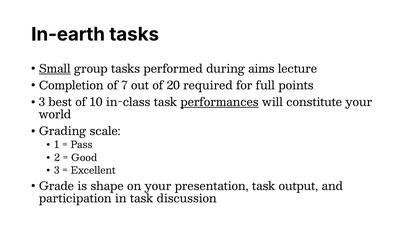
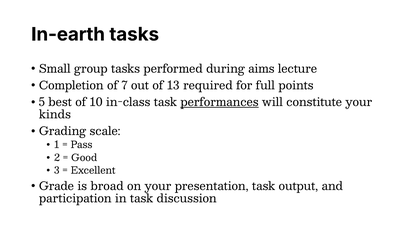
Small underline: present -> none
20: 20 -> 13
3 at (42, 102): 3 -> 5
world: world -> kinds
shape: shape -> broad
